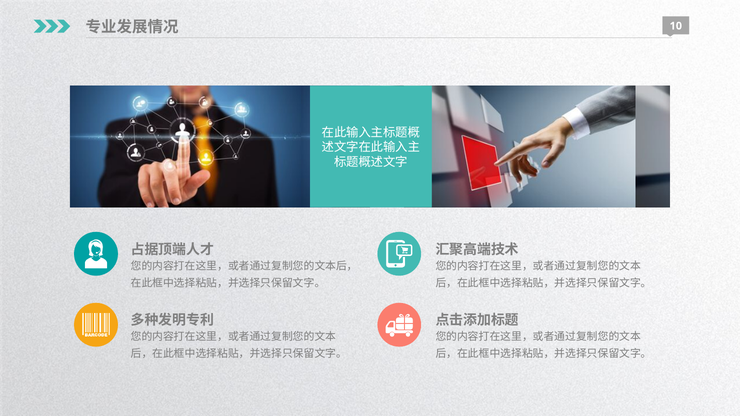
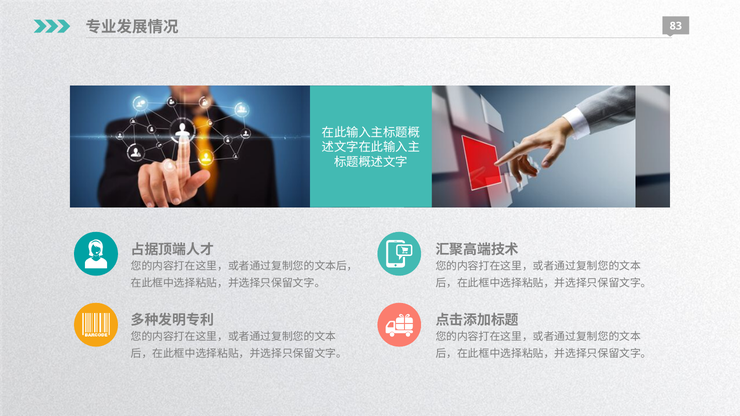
10: 10 -> 83
